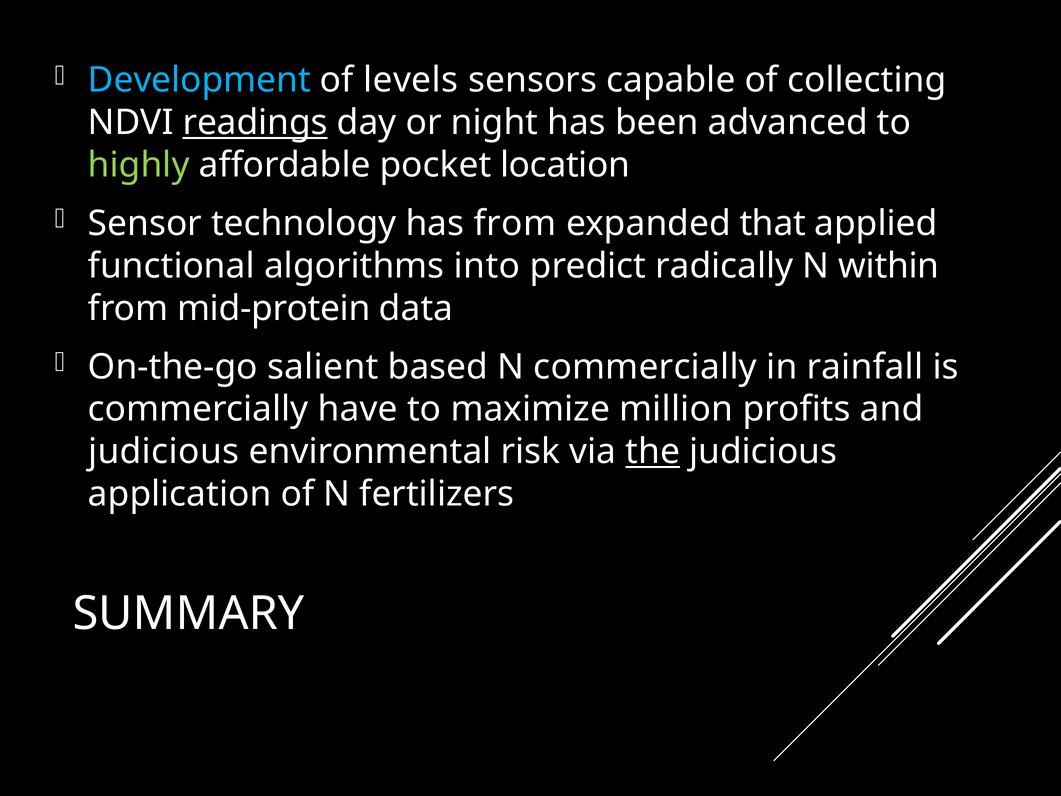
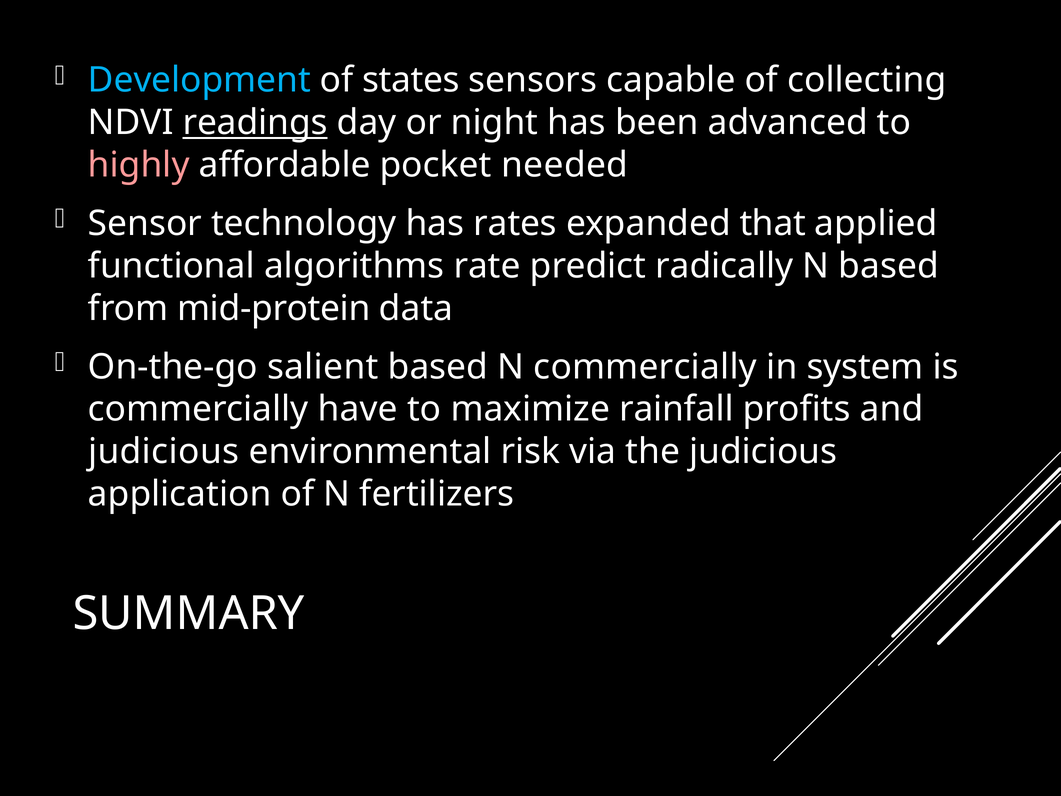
levels: levels -> states
highly colour: light green -> pink
location: location -> needed
has from: from -> rates
into: into -> rate
N within: within -> based
rainfall: rainfall -> system
million: million -> rainfall
the underline: present -> none
